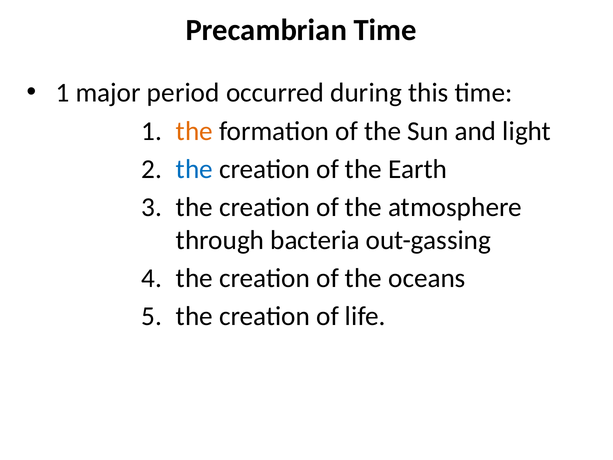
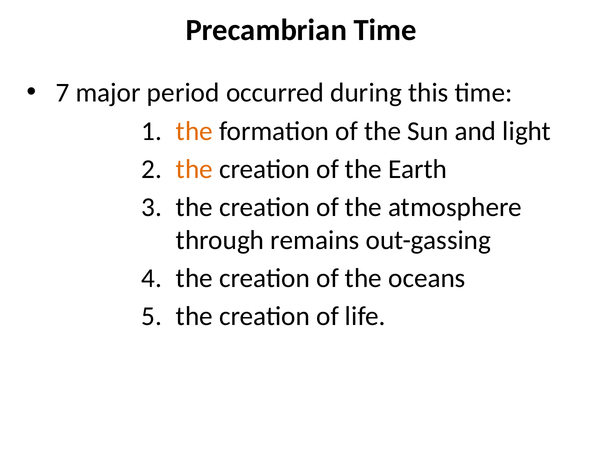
1 at (63, 93): 1 -> 7
the at (194, 169) colour: blue -> orange
bacteria: bacteria -> remains
